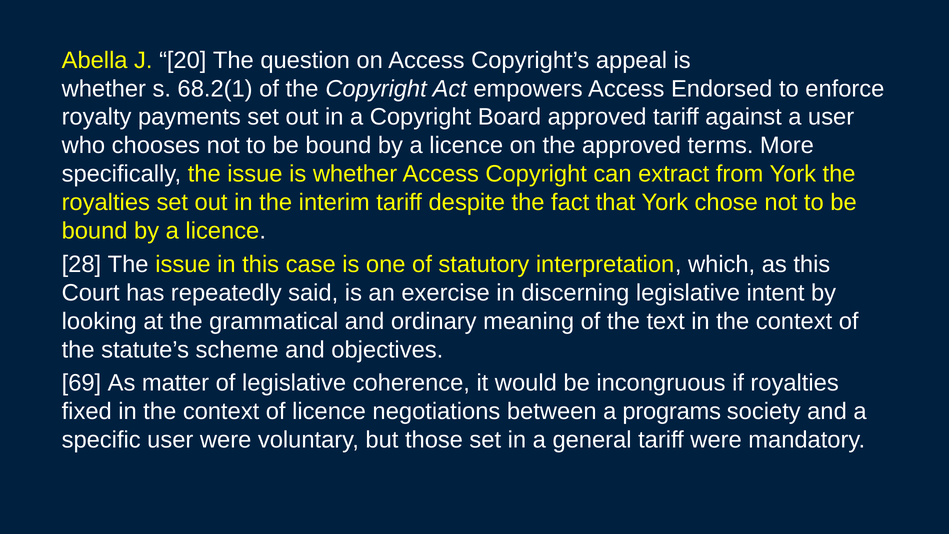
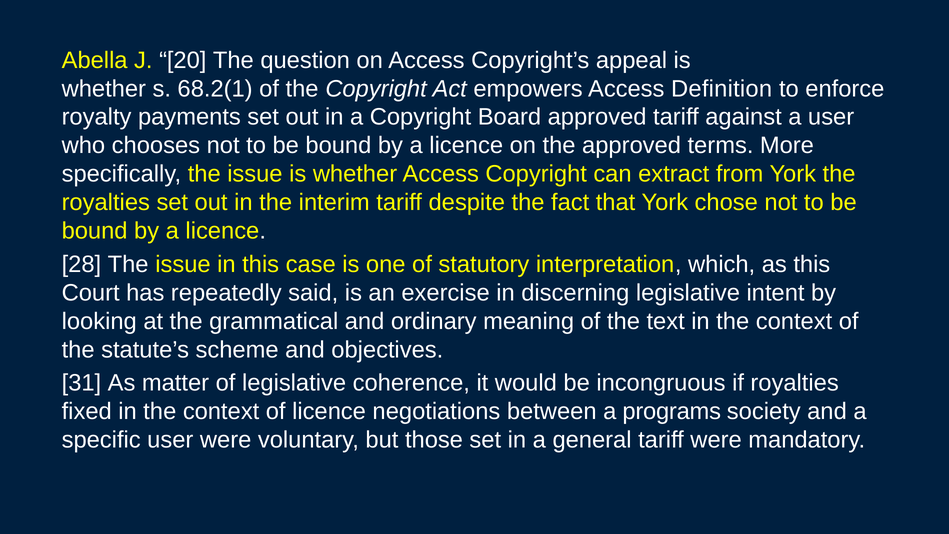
Endorsed: Endorsed -> Definition
69: 69 -> 31
